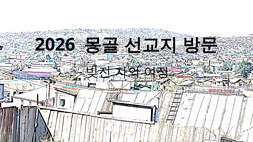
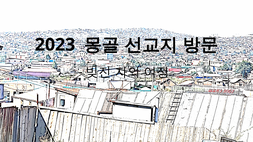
2026: 2026 -> 2023
